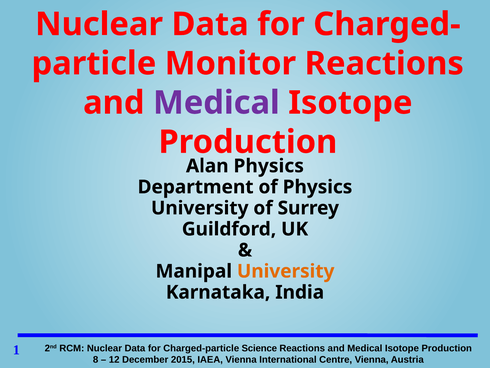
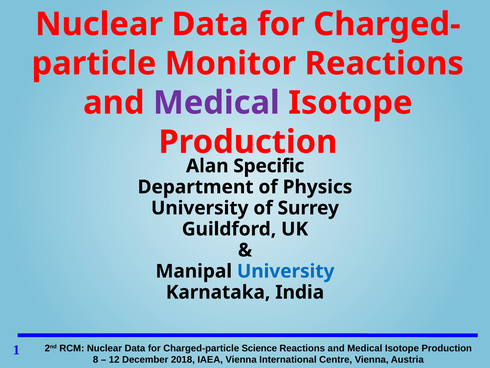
Alan Physics: Physics -> Specific
University at (286, 271) colour: orange -> blue
2015: 2015 -> 2018
